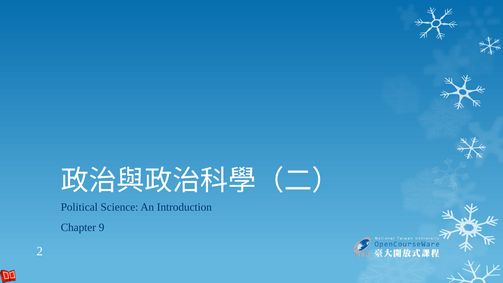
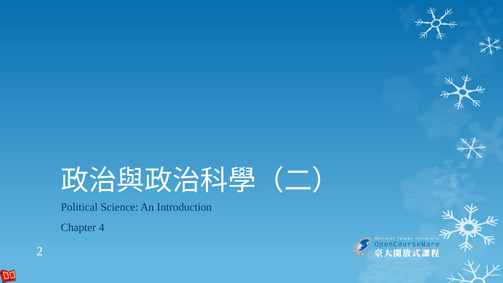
9: 9 -> 4
